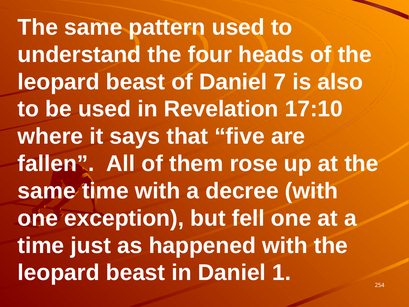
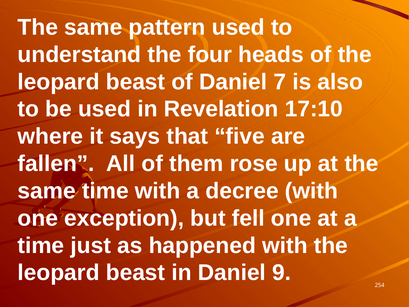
1: 1 -> 9
